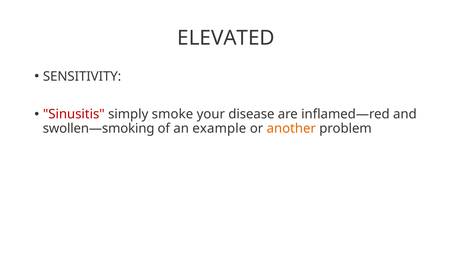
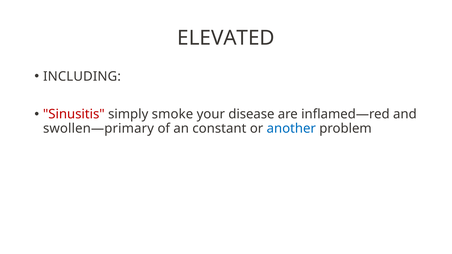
SENSITIVITY: SENSITIVITY -> INCLUDING
swollen―smoking: swollen―smoking -> swollen―primary
example: example -> constant
another colour: orange -> blue
